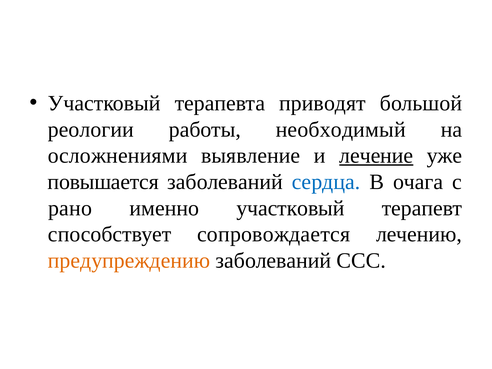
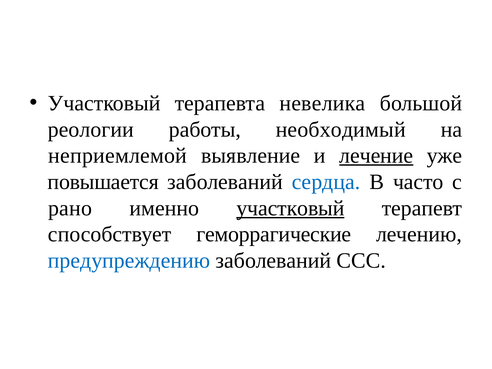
приводят: приводят -> невелика
осложнениями: осложнениями -> неприемлемой
очага: очага -> часто
участковый at (291, 208) underline: none -> present
сопровождается: сопровождается -> геморрагические
предупреждению colour: orange -> blue
